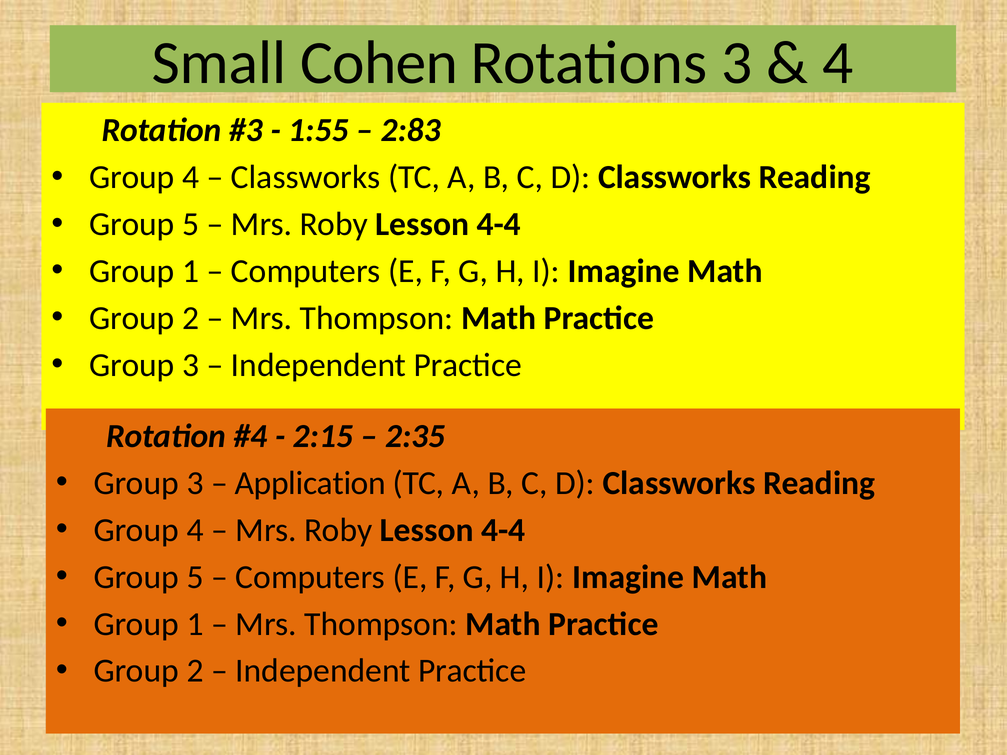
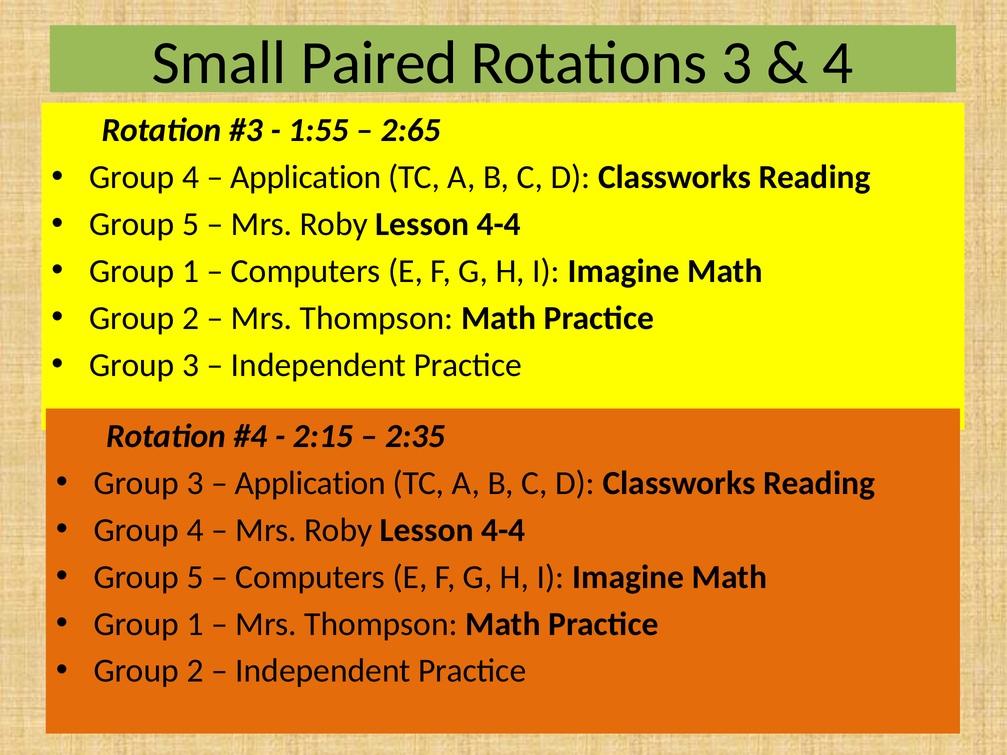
Cohen: Cohen -> Paired
2:83: 2:83 -> 2:65
Classworks at (306, 177): Classworks -> Application
